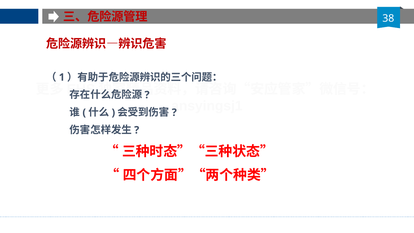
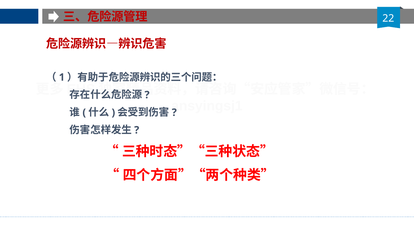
38: 38 -> 22
